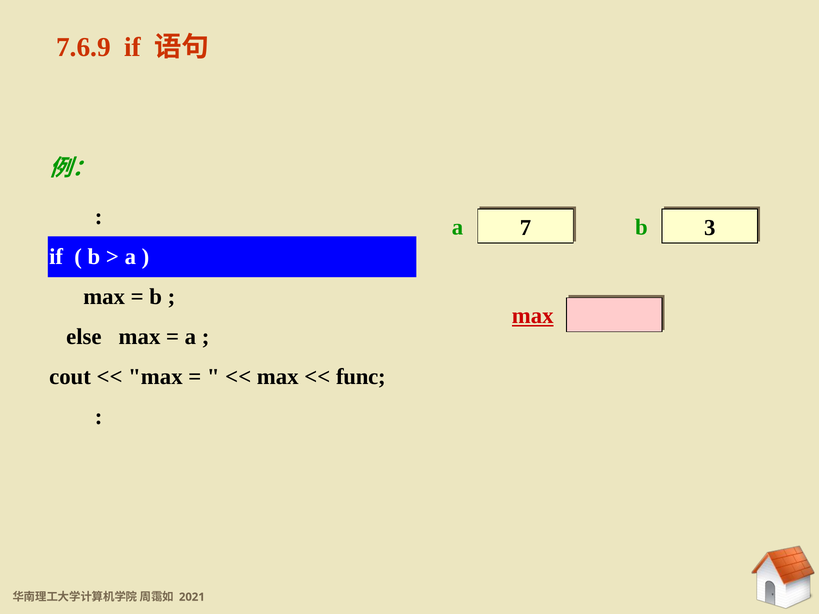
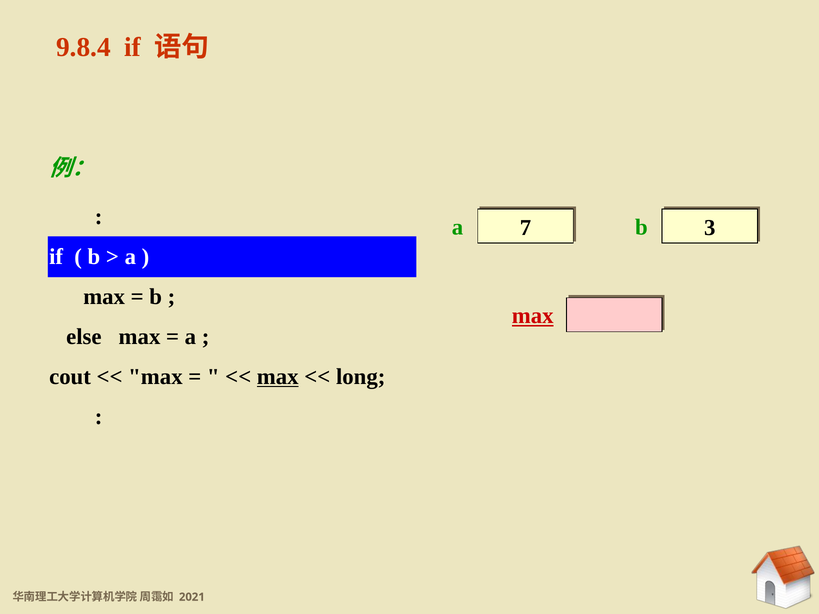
7.6.9: 7.6.9 -> 9.8.4
max at (278, 377) underline: none -> present
func: func -> long
